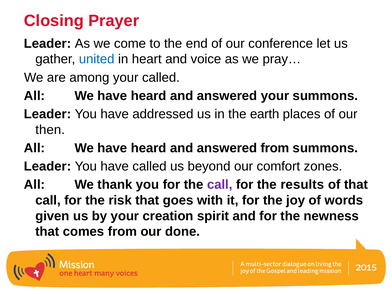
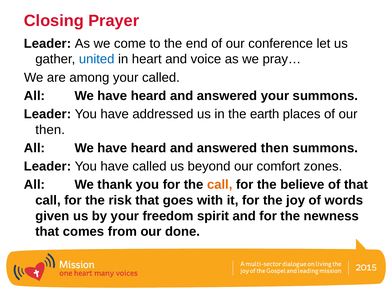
answered from: from -> then
call at (220, 185) colour: purple -> orange
results: results -> believe
creation: creation -> freedom
